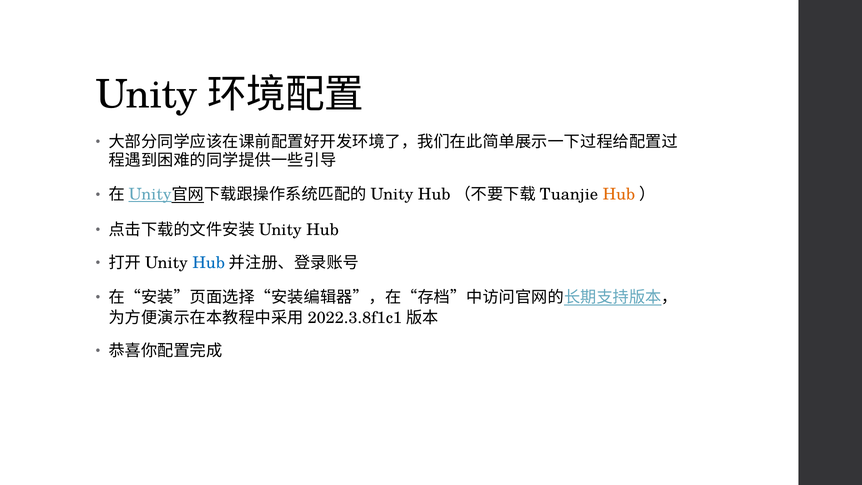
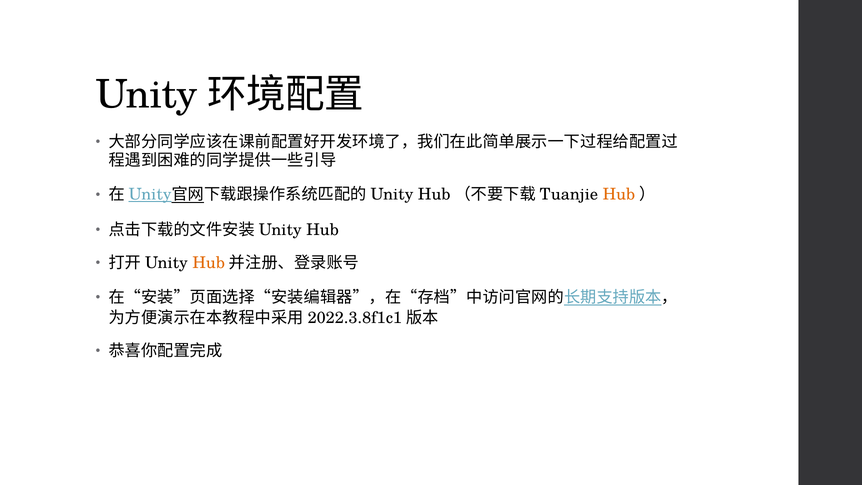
Hub at (209, 263) colour: blue -> orange
